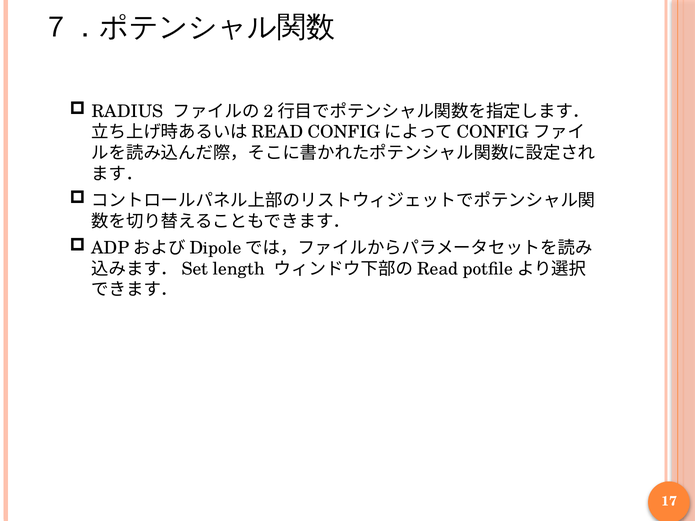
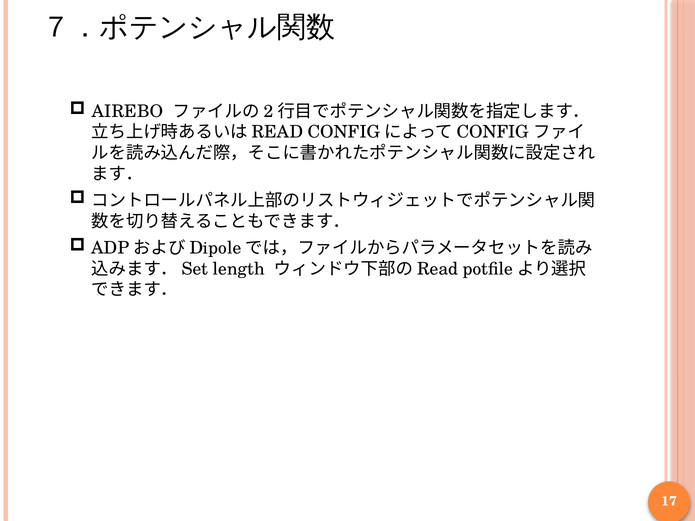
RADIUS: RADIUS -> AIREBO
